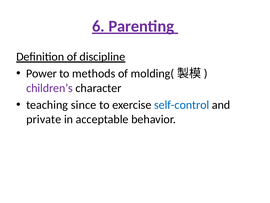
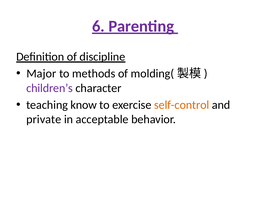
Power: Power -> Major
since: since -> know
self-control colour: blue -> orange
